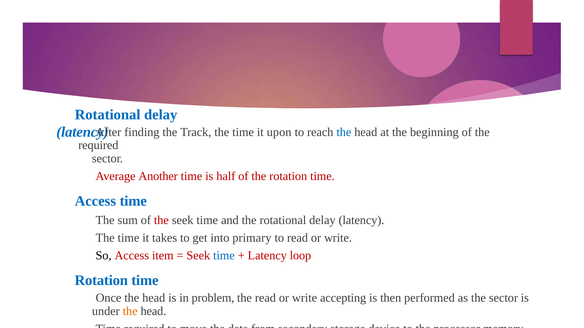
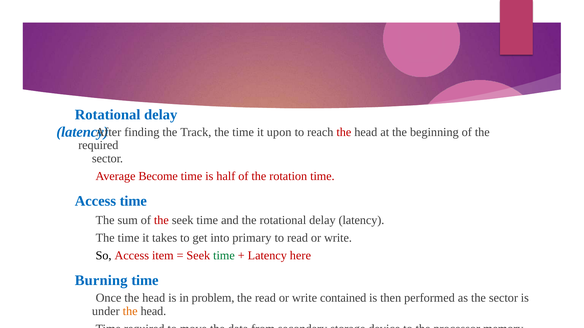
the at (344, 132) colour: blue -> red
Another: Another -> Become
time at (224, 256) colour: blue -> green
loop: loop -> here
Rotation at (101, 281): Rotation -> Burning
accepting: accepting -> contained
